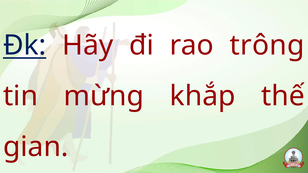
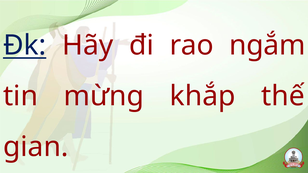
trông: trông -> ngắm
